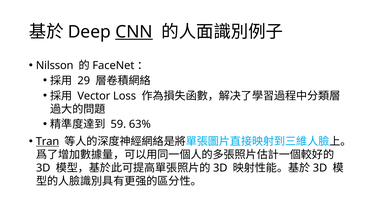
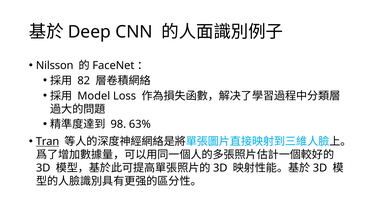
CNN underline: present -> none
29: 29 -> 82
Vector: Vector -> Model
59: 59 -> 98
